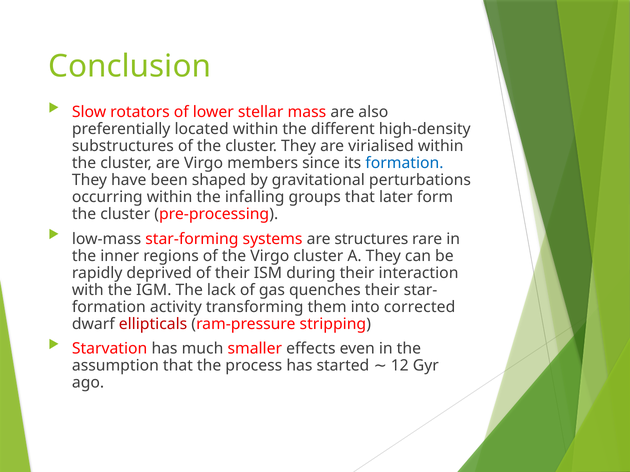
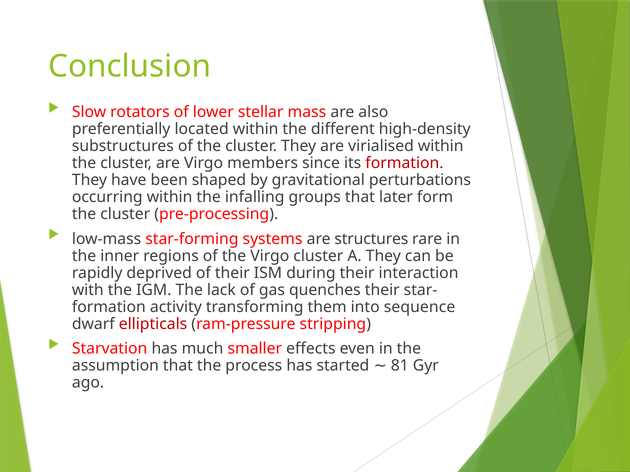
formation at (404, 163) colour: blue -> red
corrected: corrected -> sequence
12: 12 -> 81
